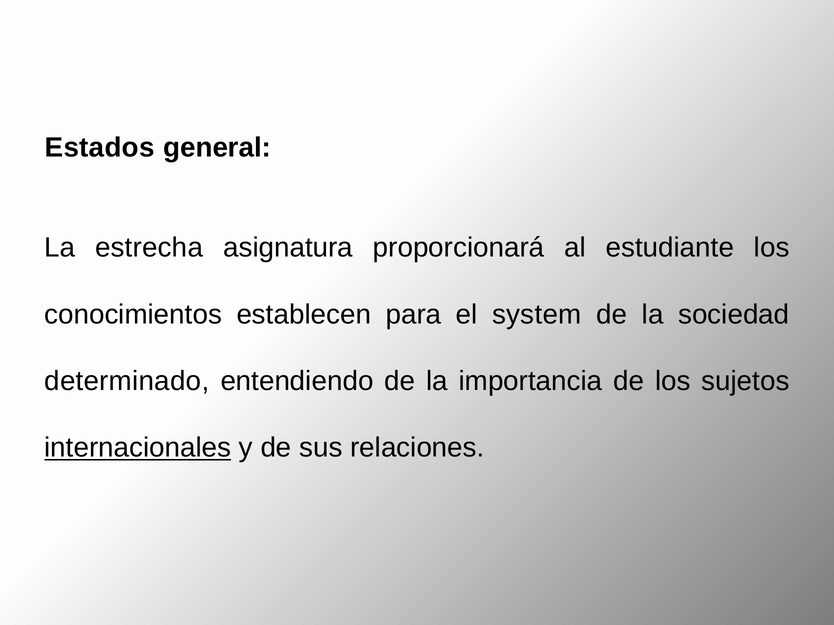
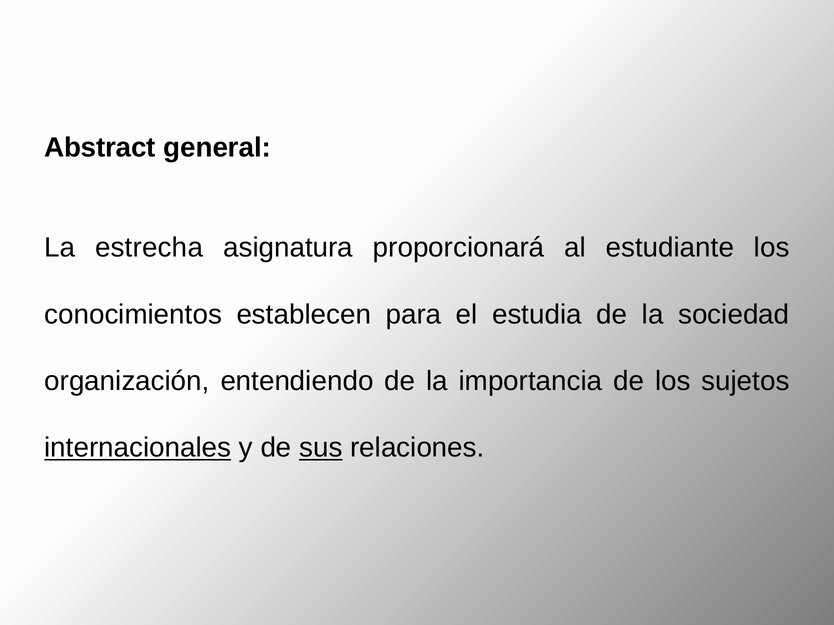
Estados: Estados -> Abstract
system: system -> estudia
determinado: determinado -> organización
sus underline: none -> present
